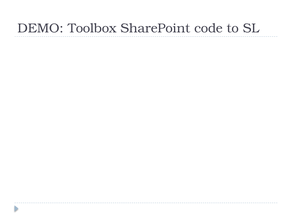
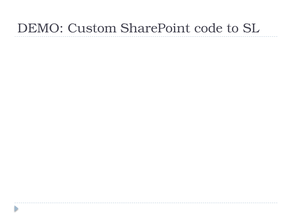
Toolbox: Toolbox -> Custom
